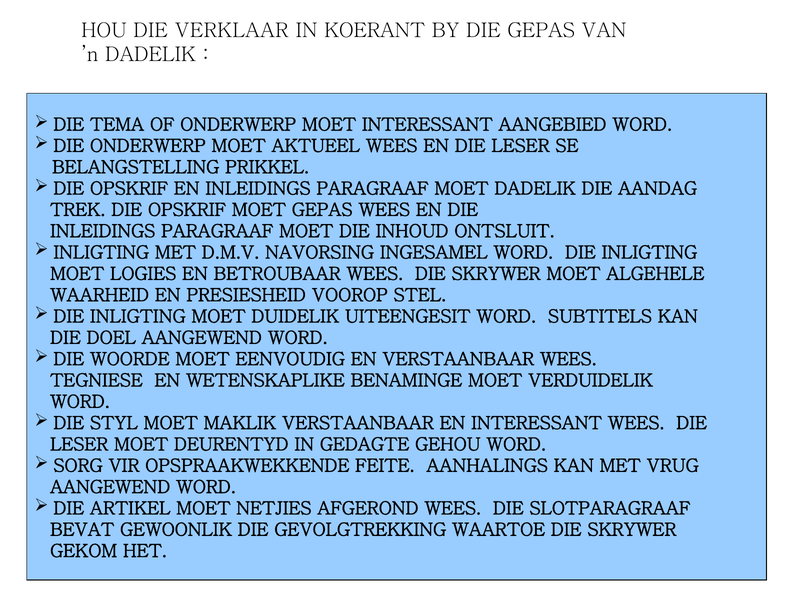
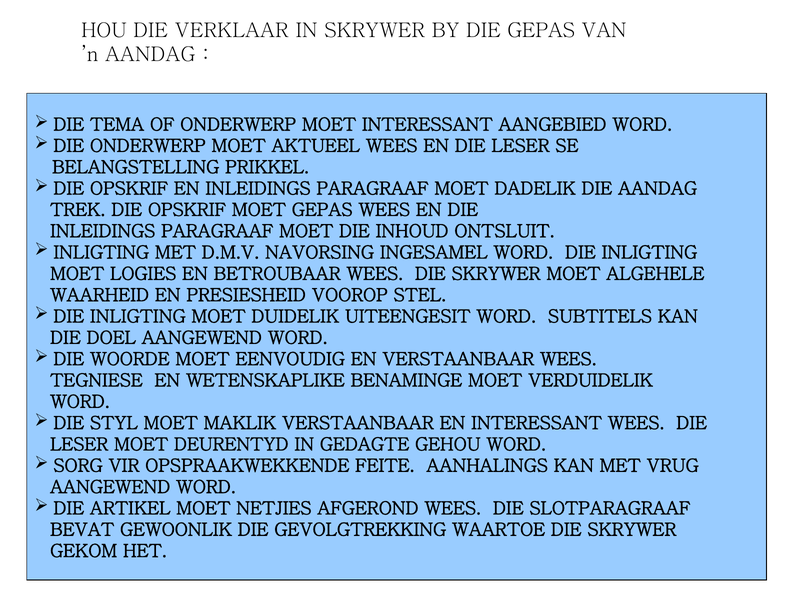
IN KOERANT: KOERANT -> SKRYWER
’n DADELIK: DADELIK -> AANDAG
